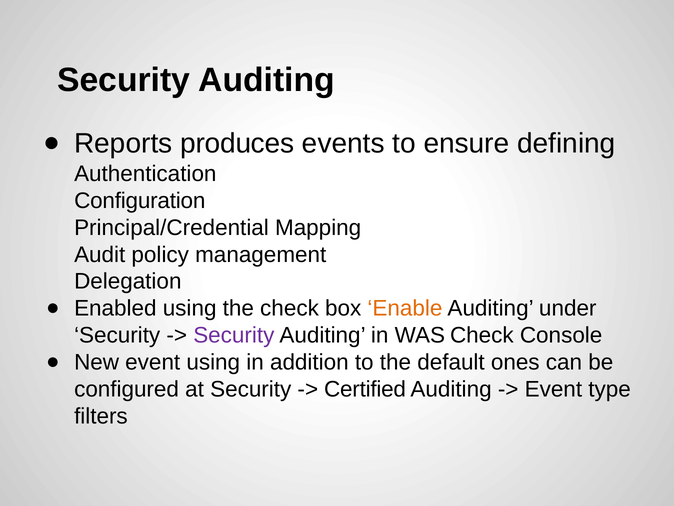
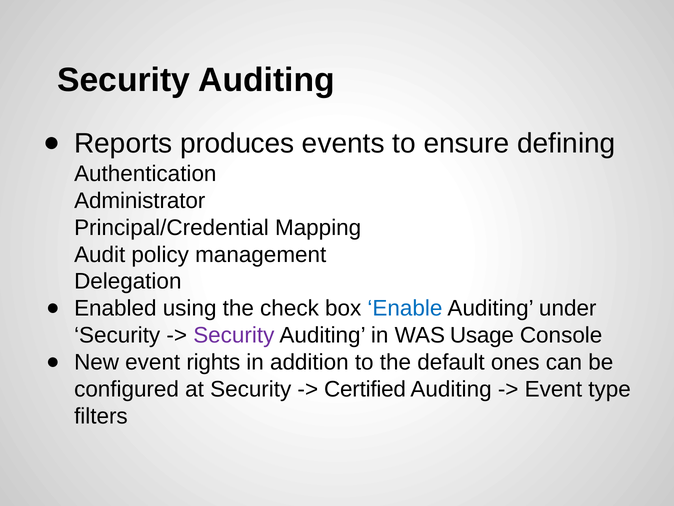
Configuration: Configuration -> Administrator
Enable colour: orange -> blue
WAS Check: Check -> Usage
event using: using -> rights
